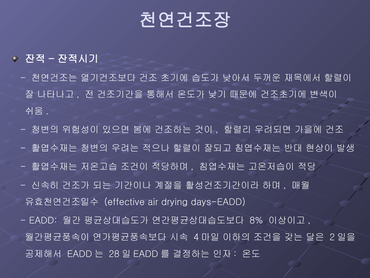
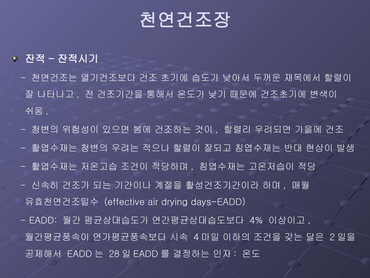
8%: 8% -> 4%
